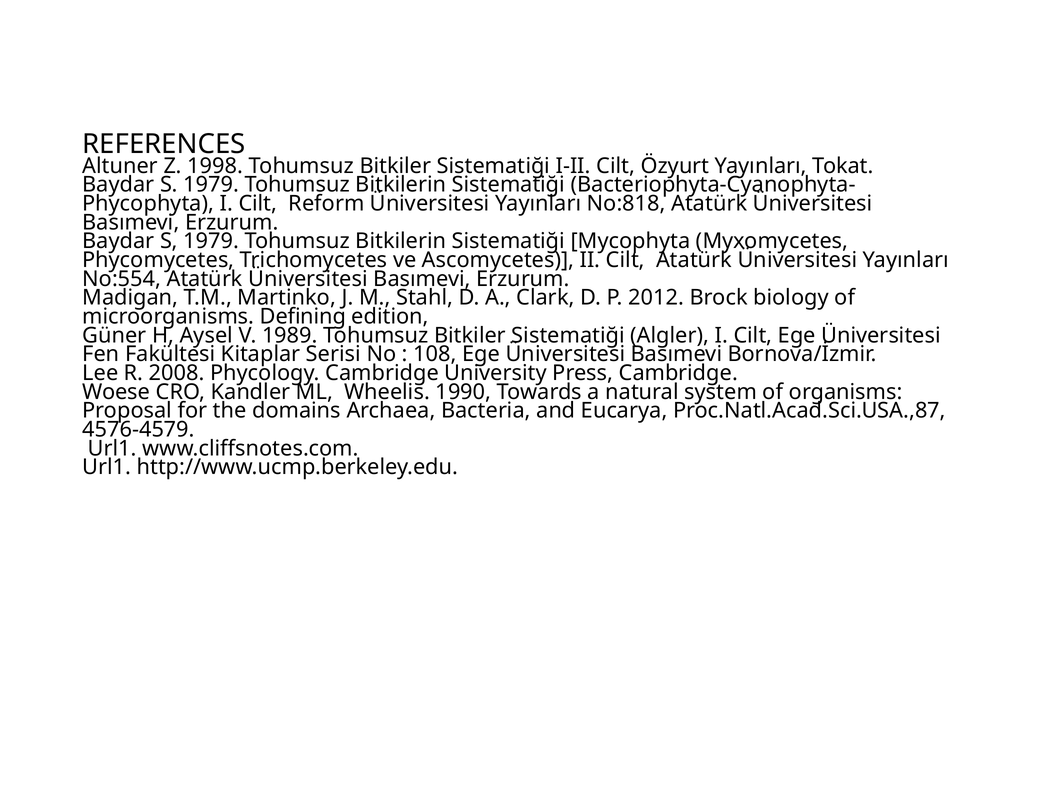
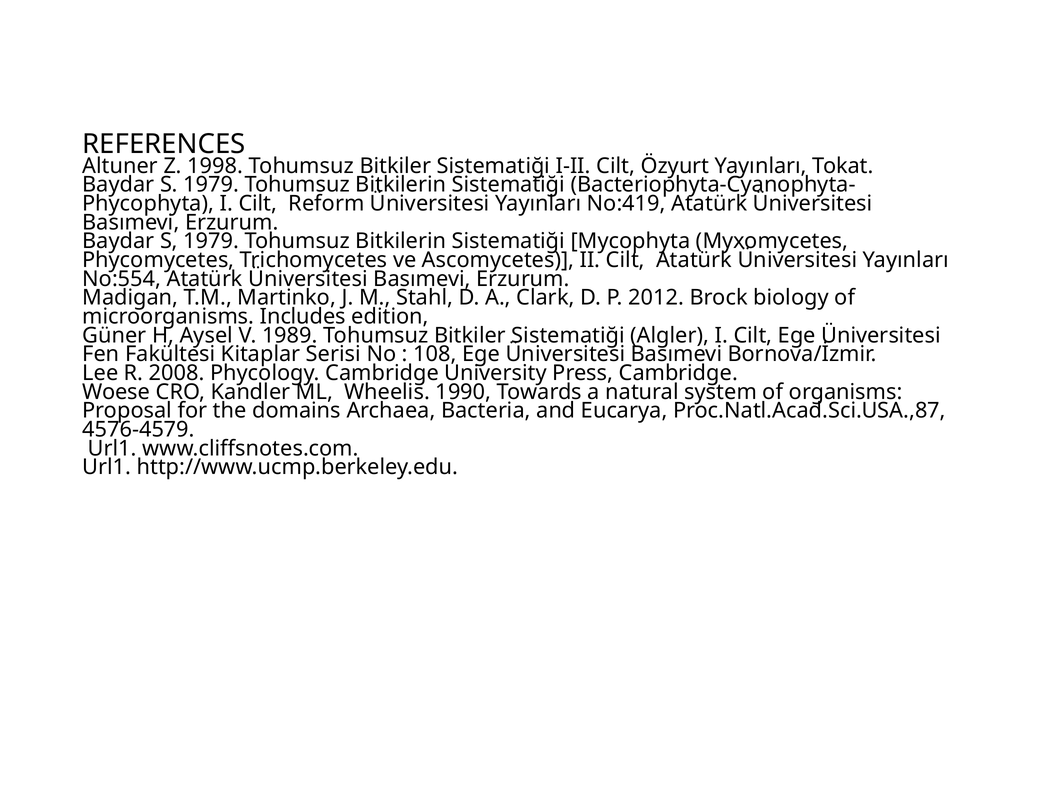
No:818: No:818 -> No:419
Defining: Defining -> Includes
